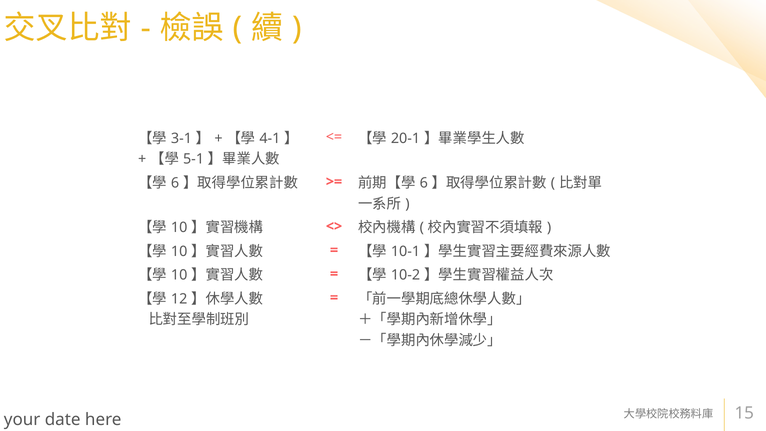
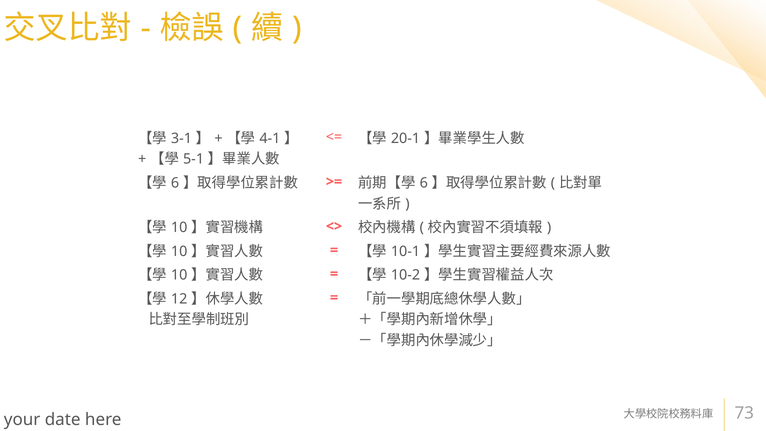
15: 15 -> 73
